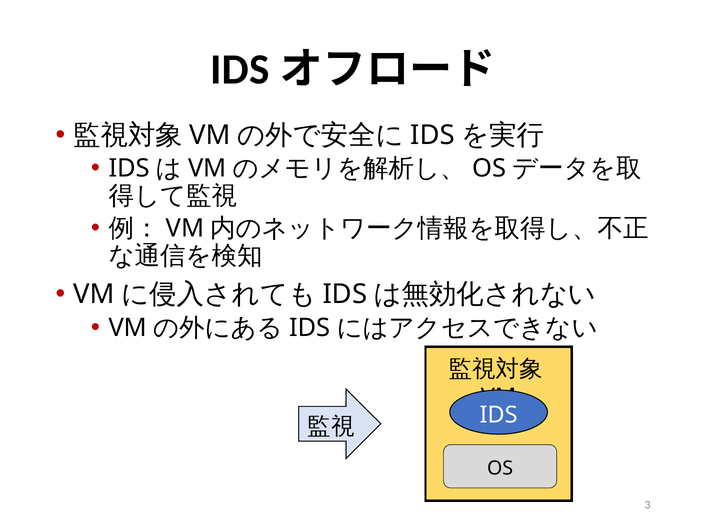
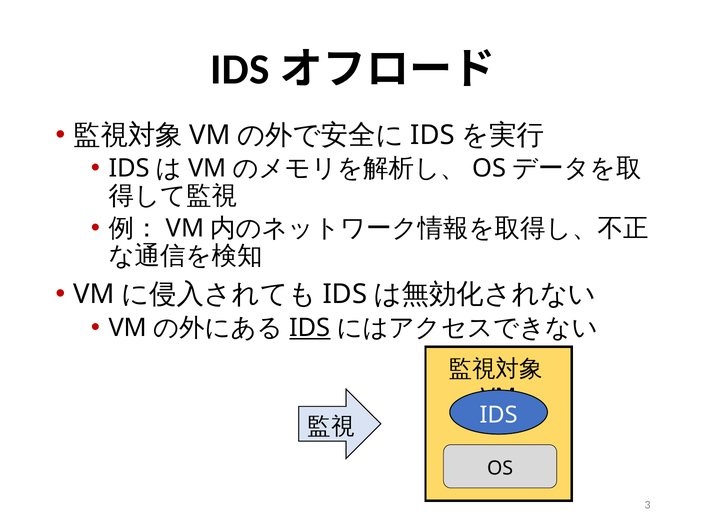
IDS at (310, 328) underline: none -> present
